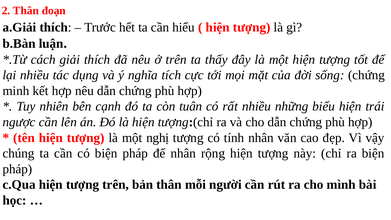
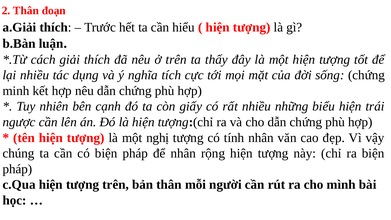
tuân: tuân -> giấy
